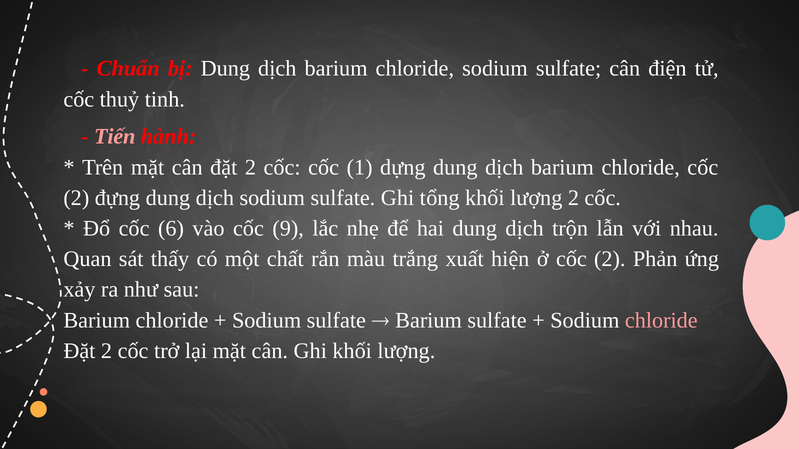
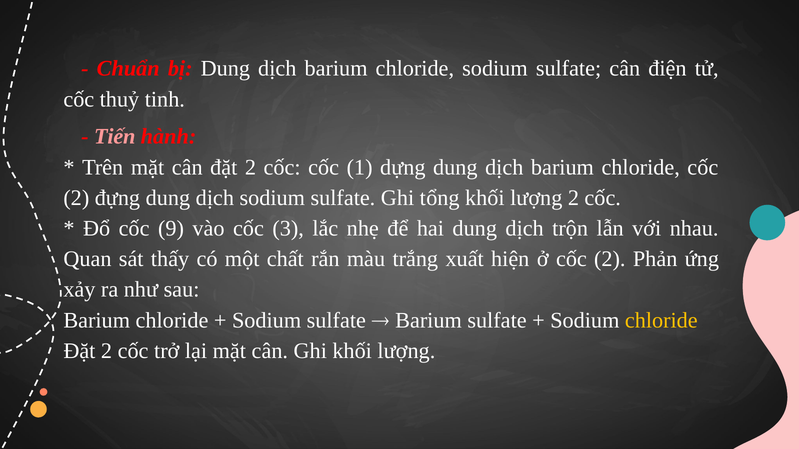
6: 6 -> 9
9: 9 -> 3
chloride at (661, 321) colour: pink -> yellow
